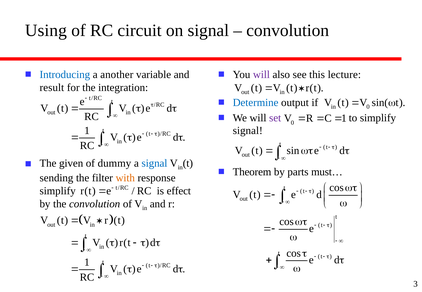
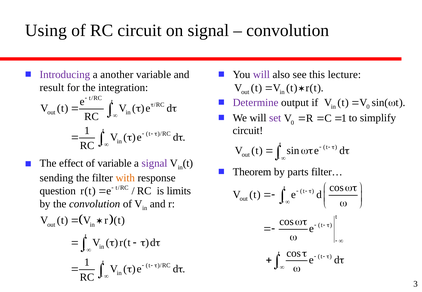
Introducing colour: blue -> purple
Determine colour: blue -> purple
signal at (248, 131): signal -> circuit
given: given -> effect
of dummy: dummy -> variable
signal at (154, 163) colour: blue -> purple
must…: must… -> filter…
simplify at (58, 191): simplify -> question
effect: effect -> limits
